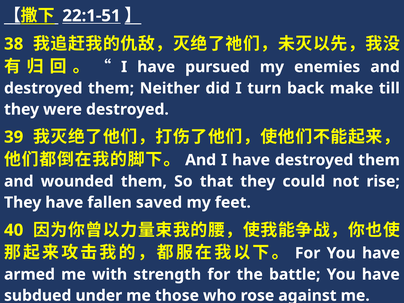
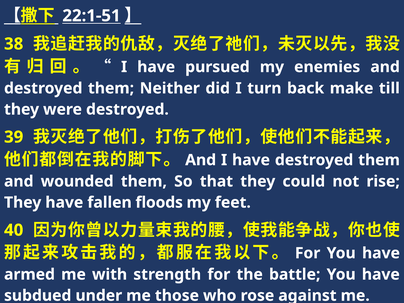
saved: saved -> floods
